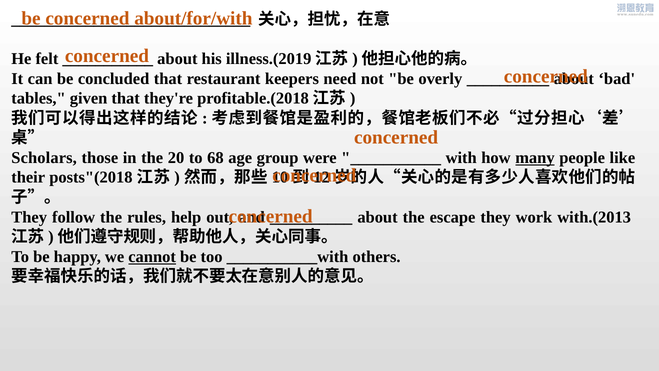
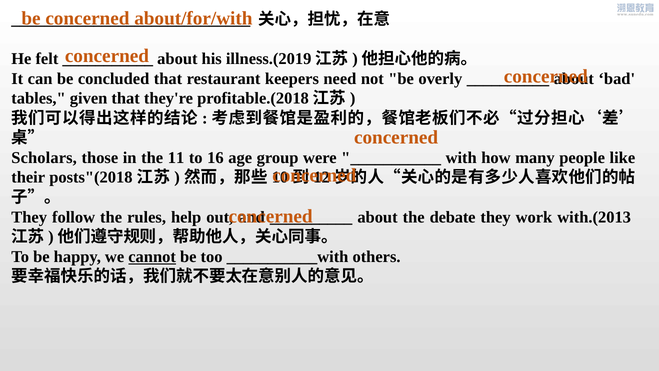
20: 20 -> 11
68: 68 -> 16
many underline: present -> none
escape: escape -> debate
